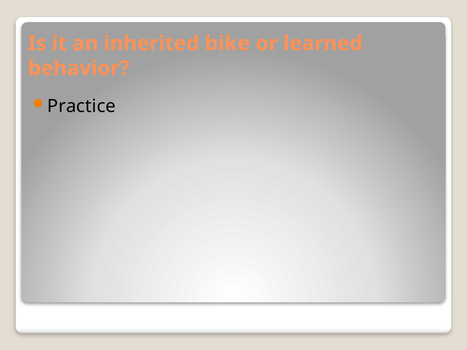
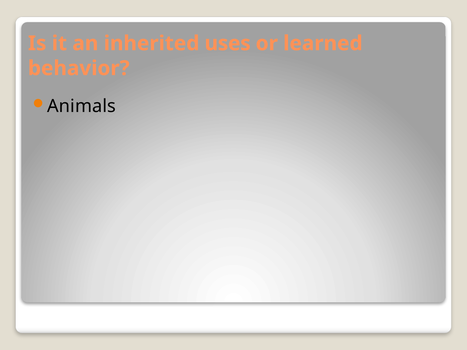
bike: bike -> uses
Practice: Practice -> Animals
